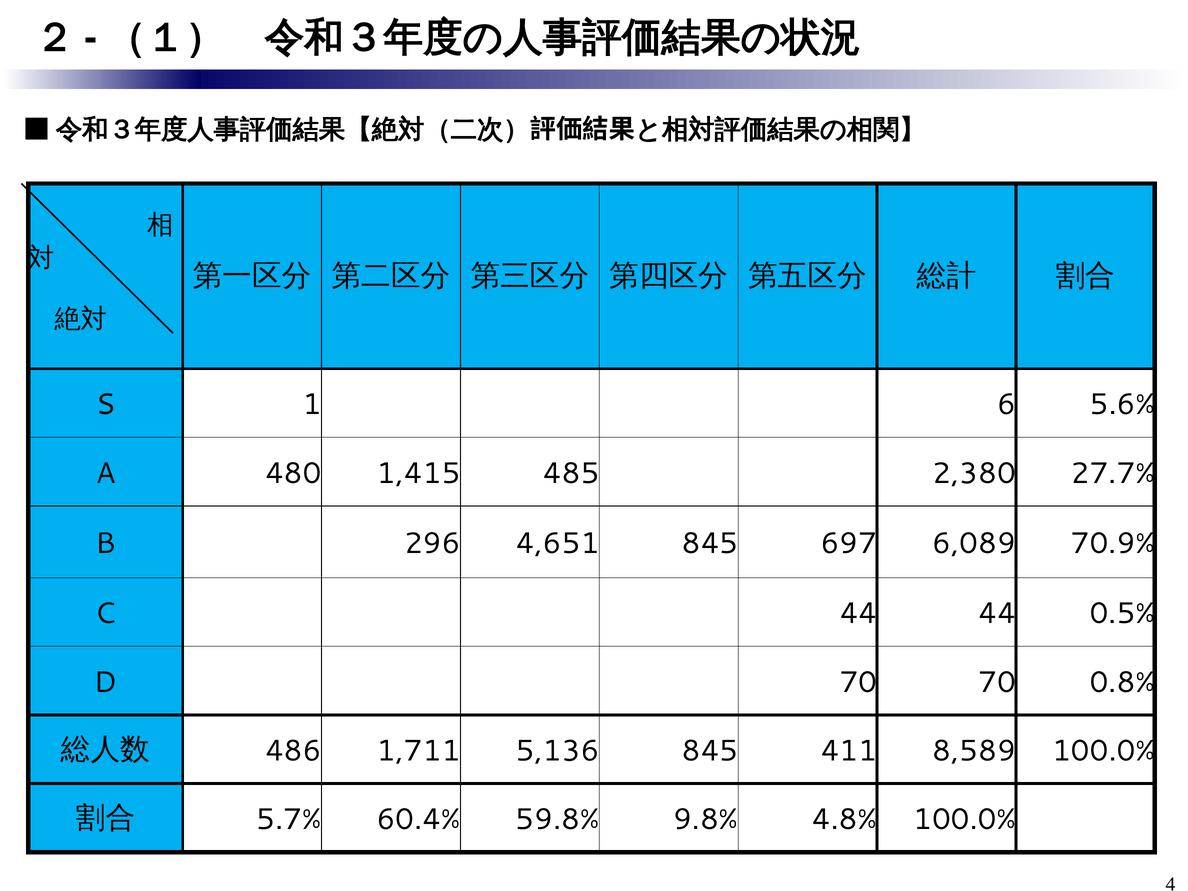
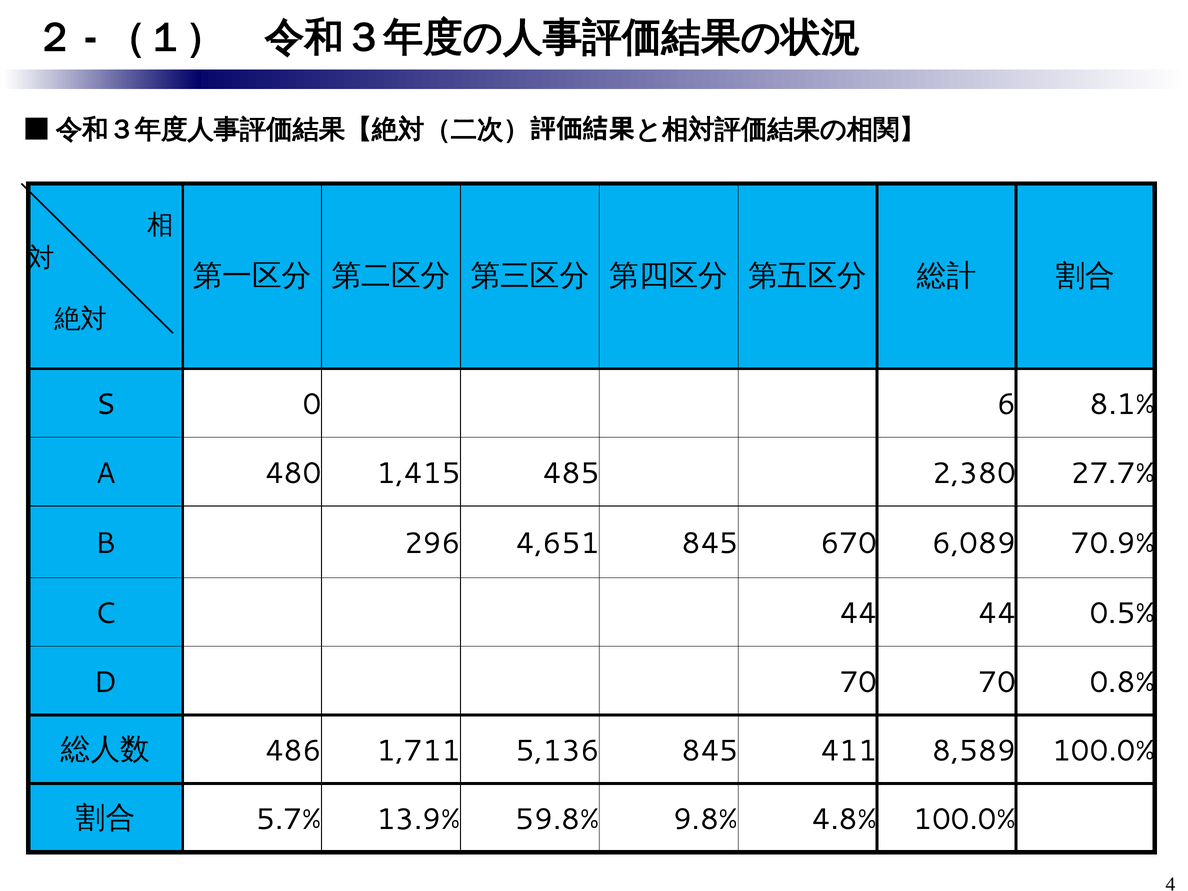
1: 1 -> 0
5.6%: 5.6% -> 8.1%
697: 697 -> 670
60.4%: 60.4% -> 13.9%
